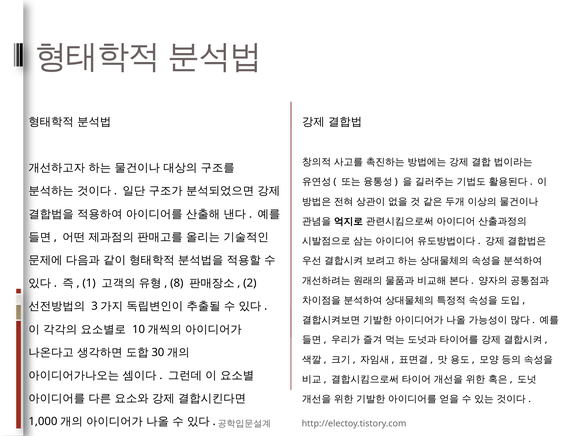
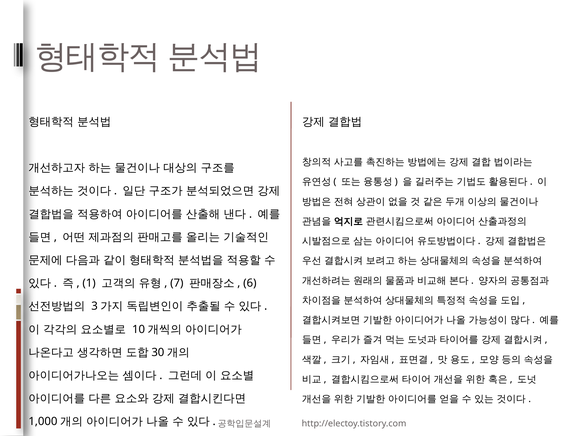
8: 8 -> 7
2: 2 -> 6
